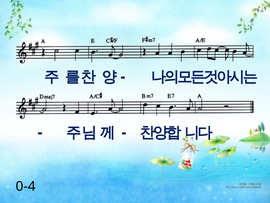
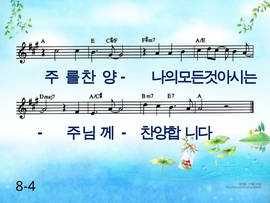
0-4: 0-4 -> 8-4
